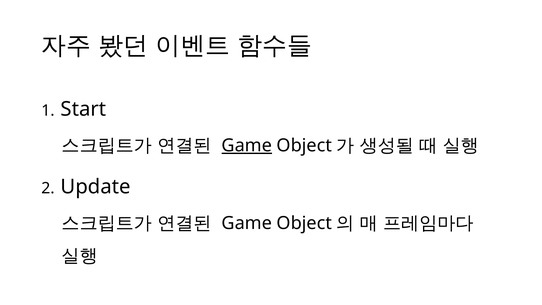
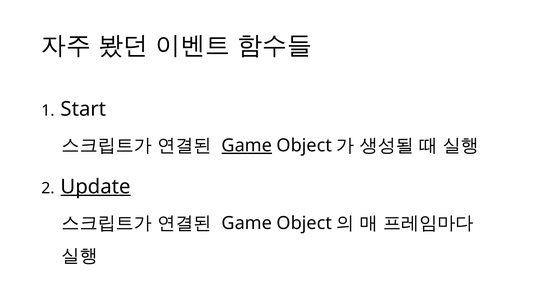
Update underline: none -> present
